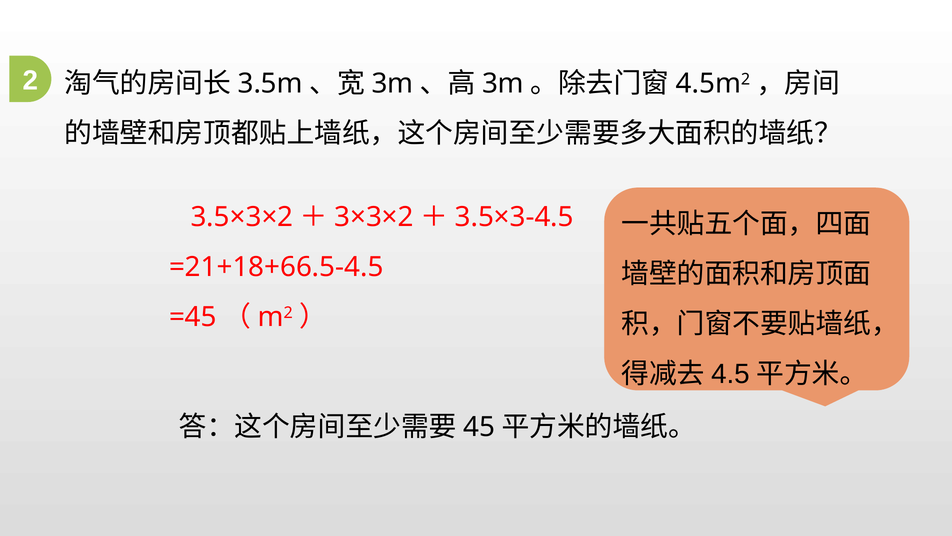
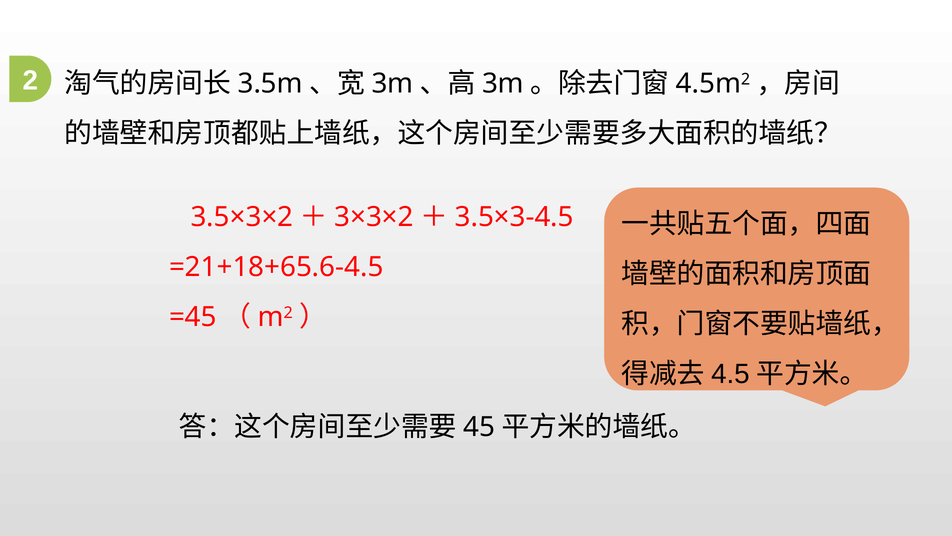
=21+18+66.5-4.5: =21+18+66.5-4.5 -> =21+18+65.6-4.5
